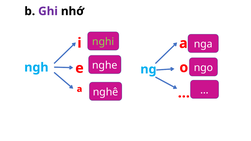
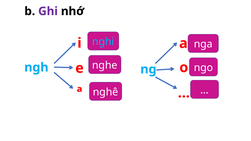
nghi colour: light green -> light blue
